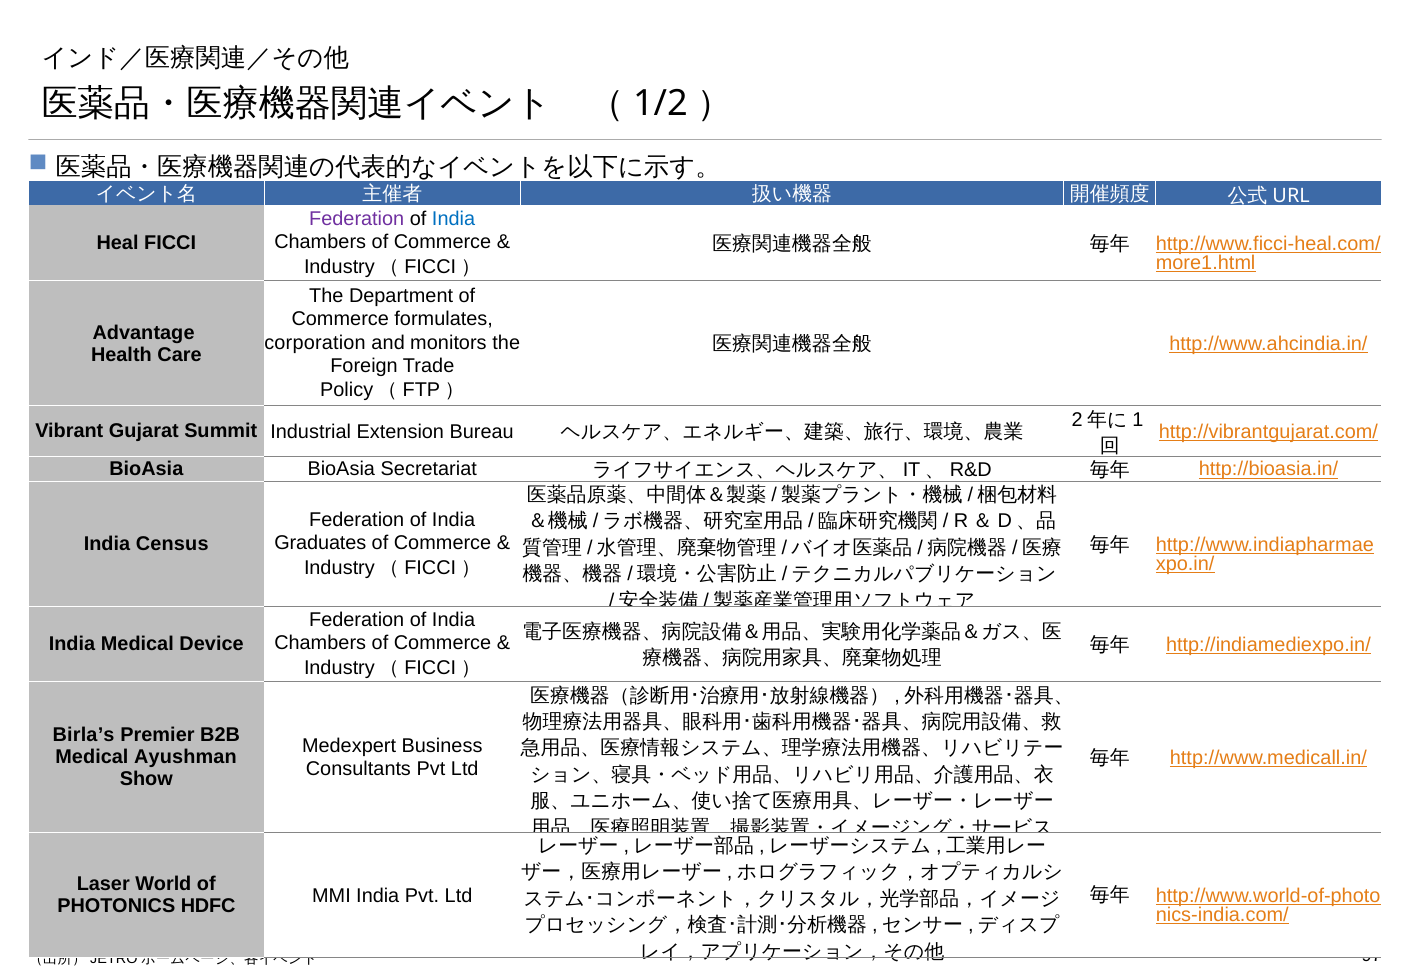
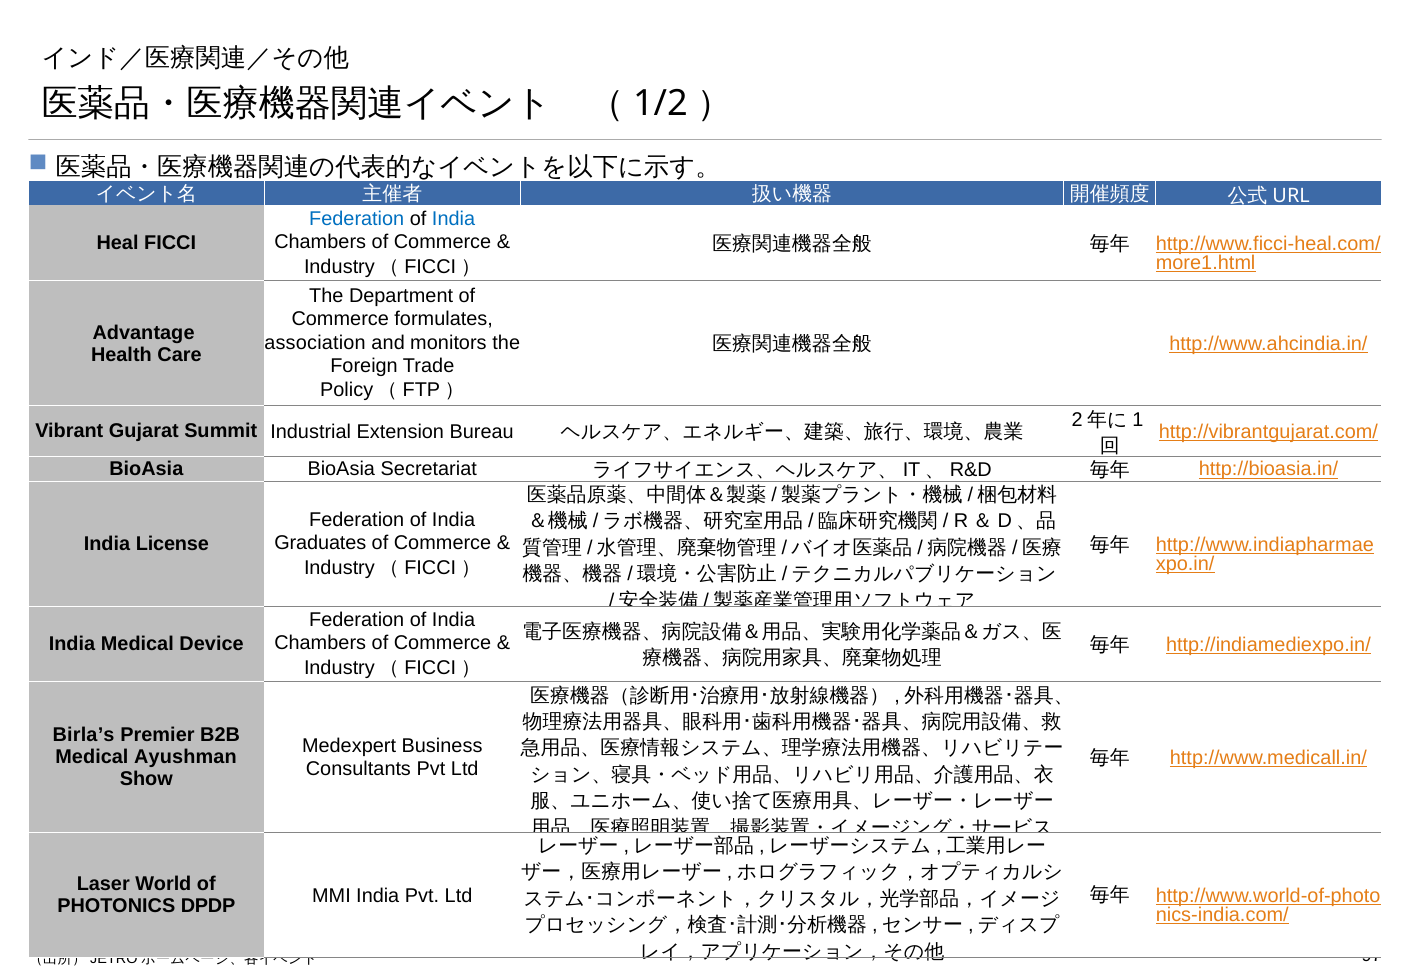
Federation at (357, 219) colour: purple -> blue
corporation: corporation -> association
Census: Census -> License
HDFC: HDFC -> DPDP
